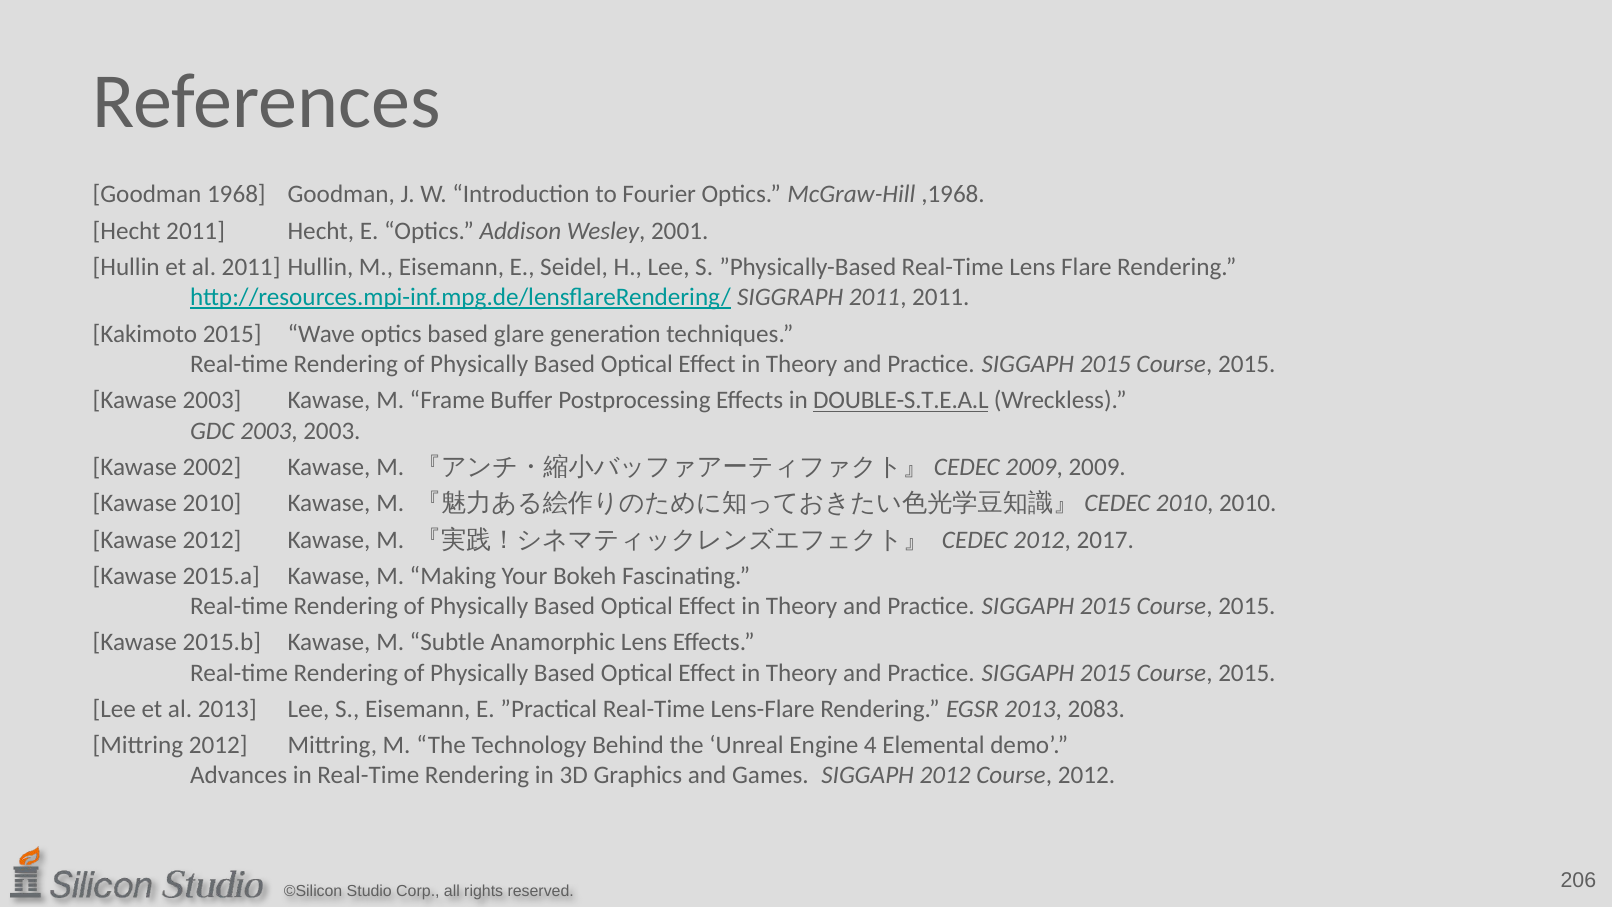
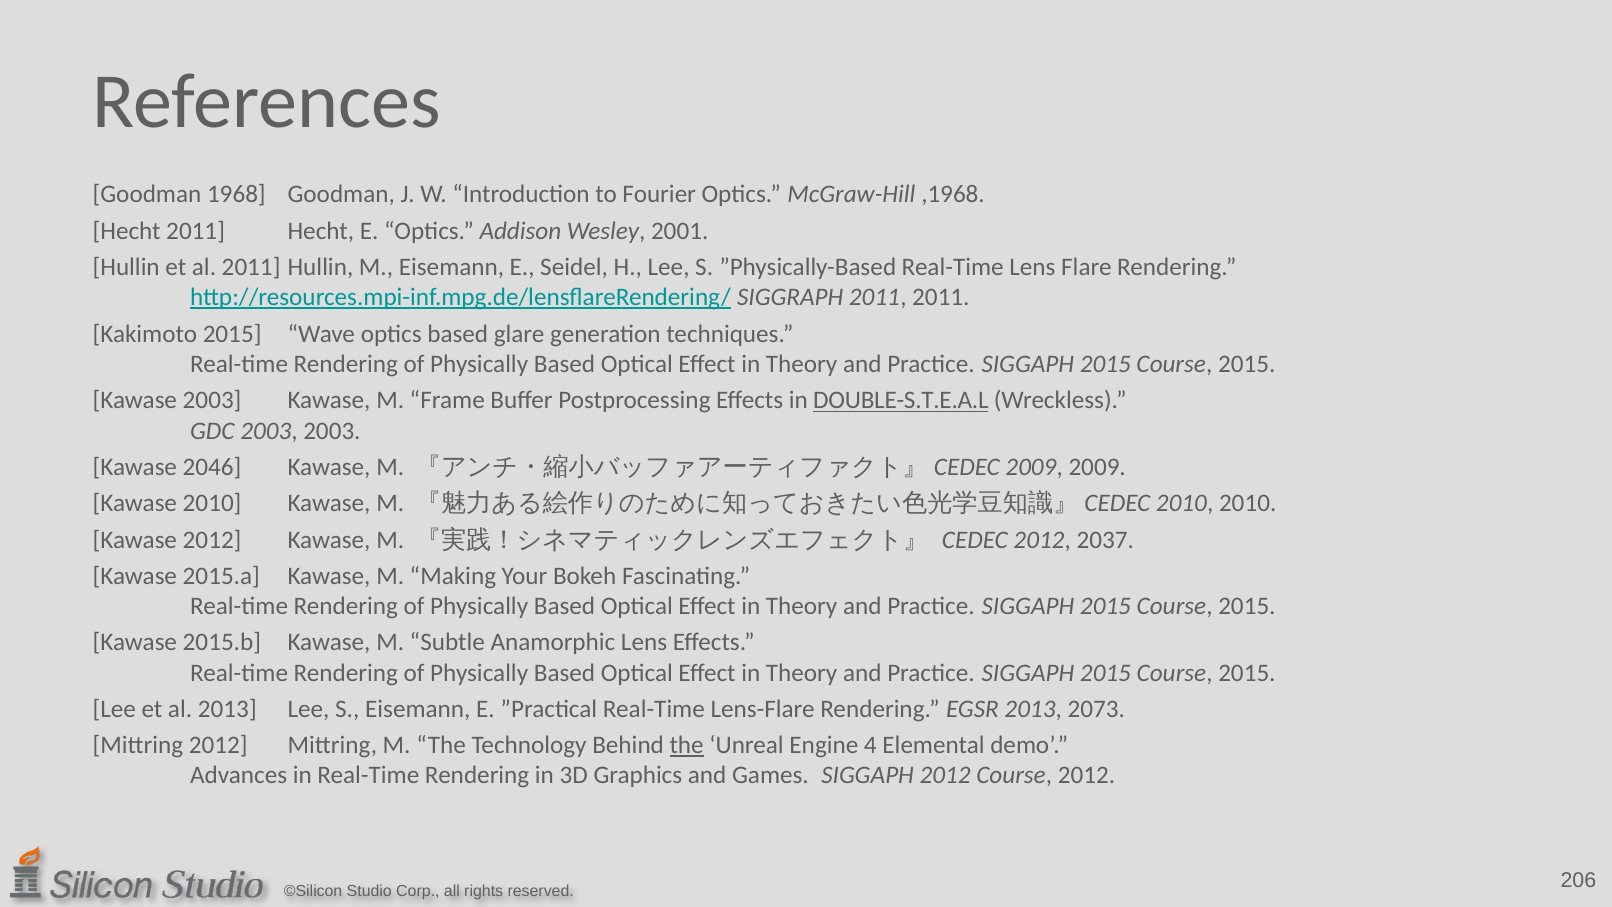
2002: 2002 -> 2046
2017: 2017 -> 2037
2083: 2083 -> 2073
the at (687, 745) underline: none -> present
